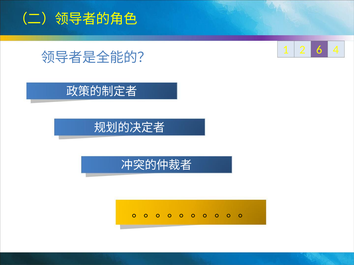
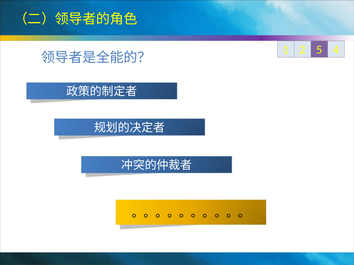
6: 6 -> 5
